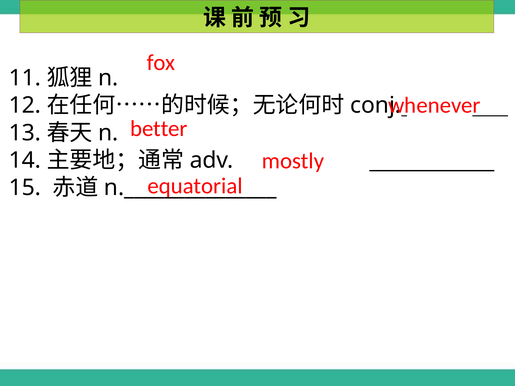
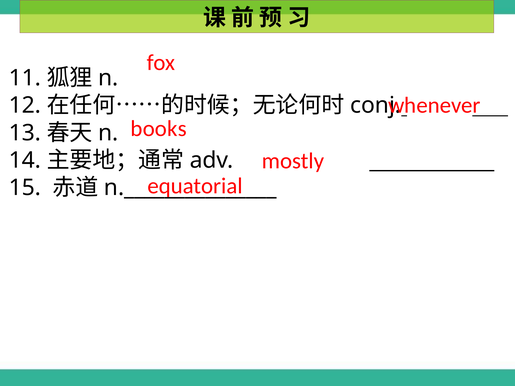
better: better -> books
